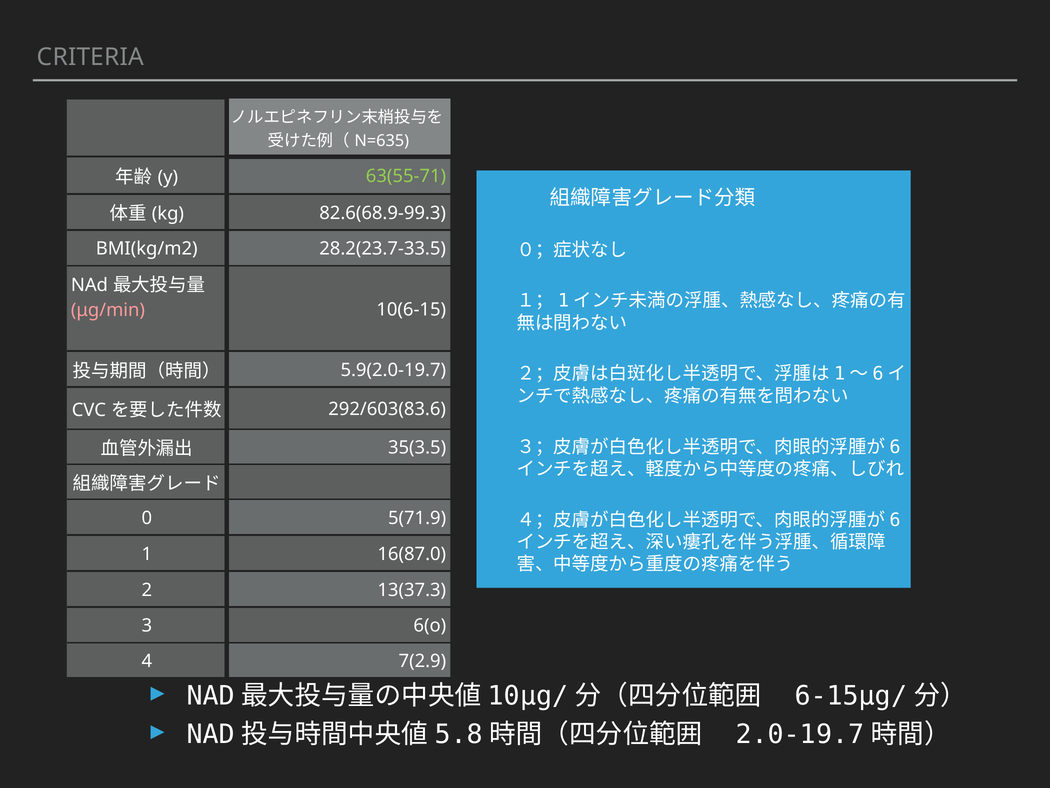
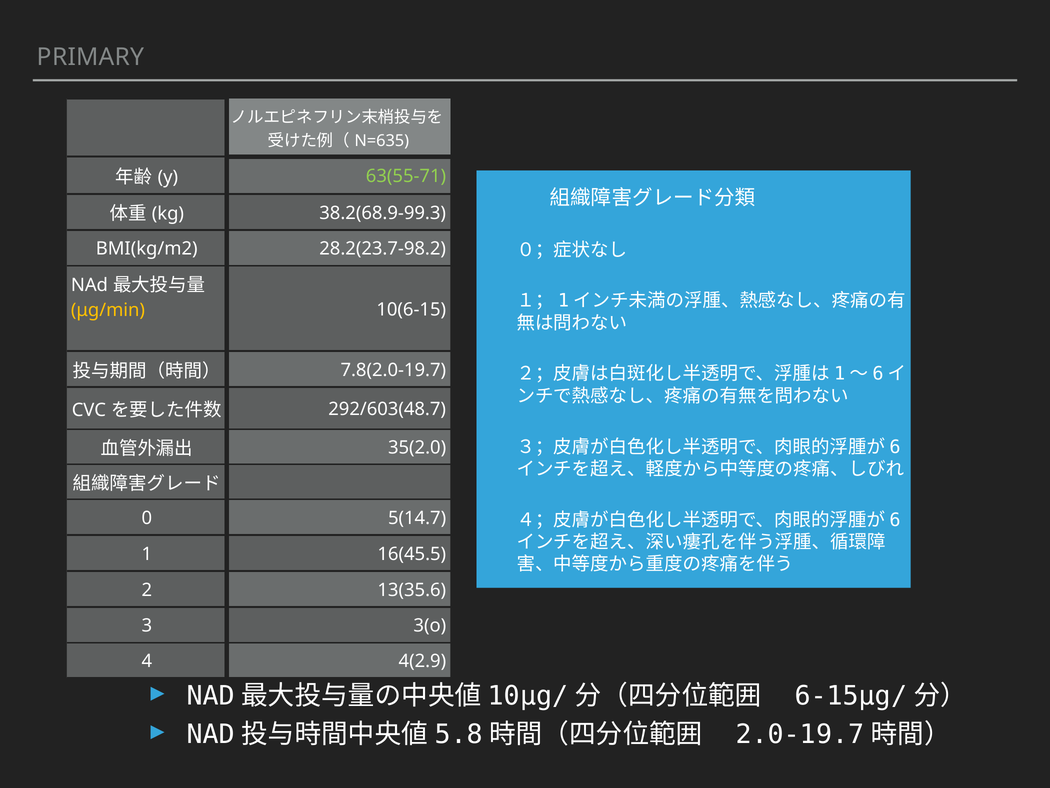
CRITERIA: CRITERIA -> PRIMARY
82.6(68.9-99.3: 82.6(68.9-99.3 -> 38.2(68.9-99.3
28.2(23.7-33.5: 28.2(23.7-33.5 -> 28.2(23.7-98.2
μg/min colour: pink -> yellow
5.9(2.0-19.7: 5.9(2.0-19.7 -> 7.8(2.0-19.7
292/603(83.6: 292/603(83.6 -> 292/603(48.7
35(3.5: 35(3.5 -> 35(2.0
5(71.9: 5(71.9 -> 5(14.7
16(87.0: 16(87.0 -> 16(45.5
13(37.3: 13(37.3 -> 13(35.6
6(o: 6(o -> 3(o
7(2.9: 7(2.9 -> 4(2.9
